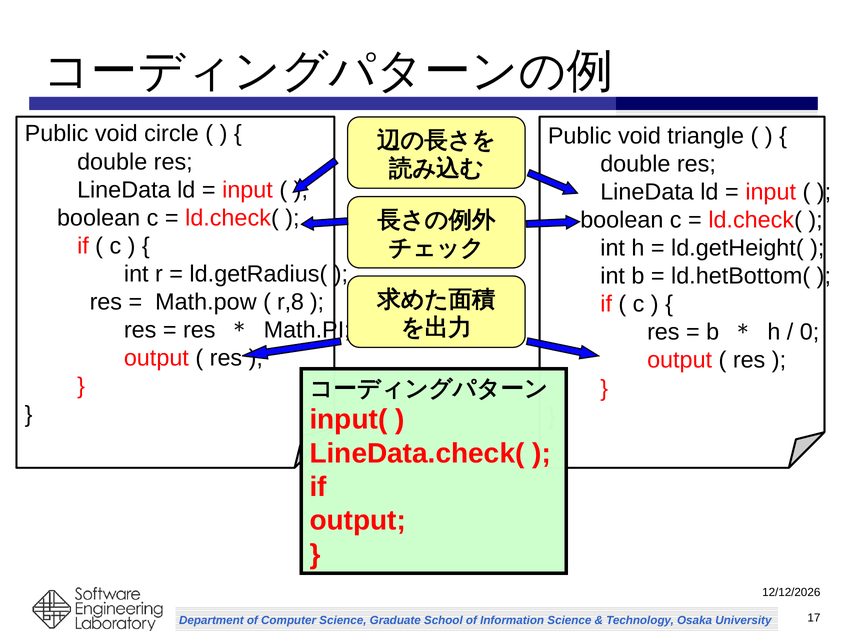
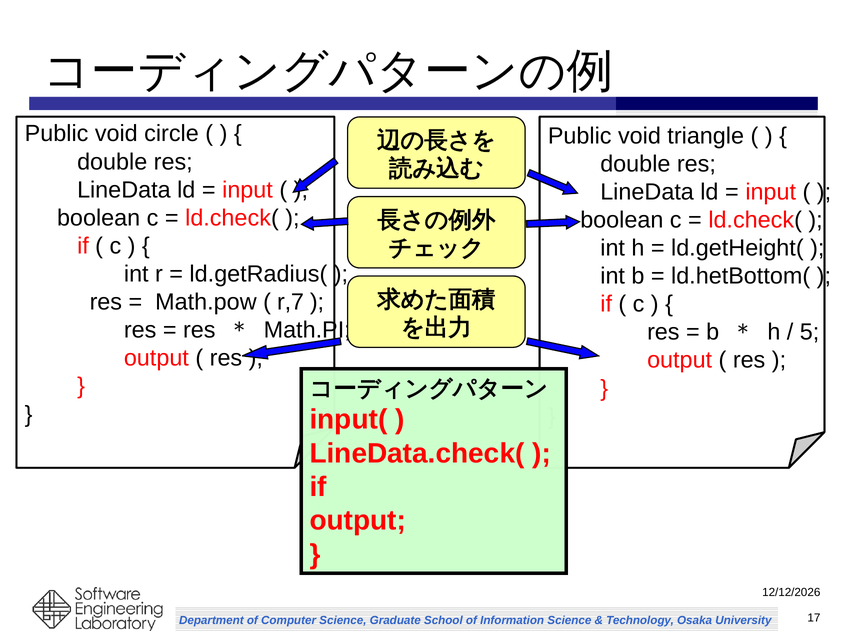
r,8: r,8 -> r,7
0: 0 -> 5
